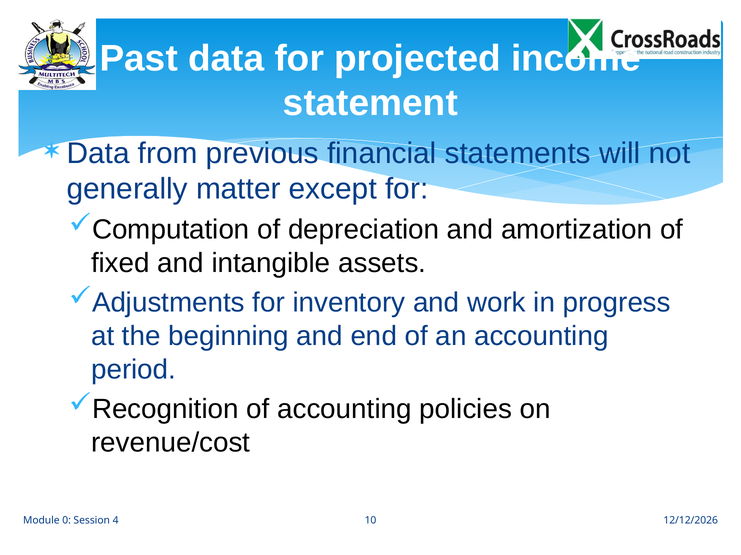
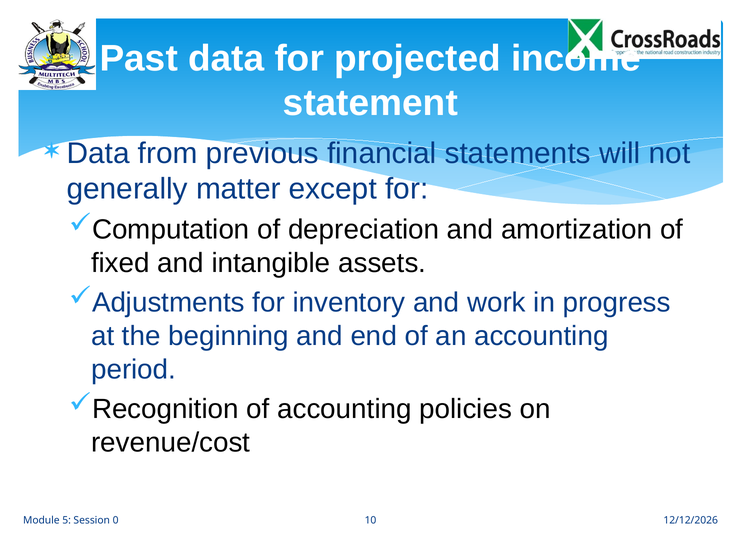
0: 0 -> 5
4: 4 -> 0
